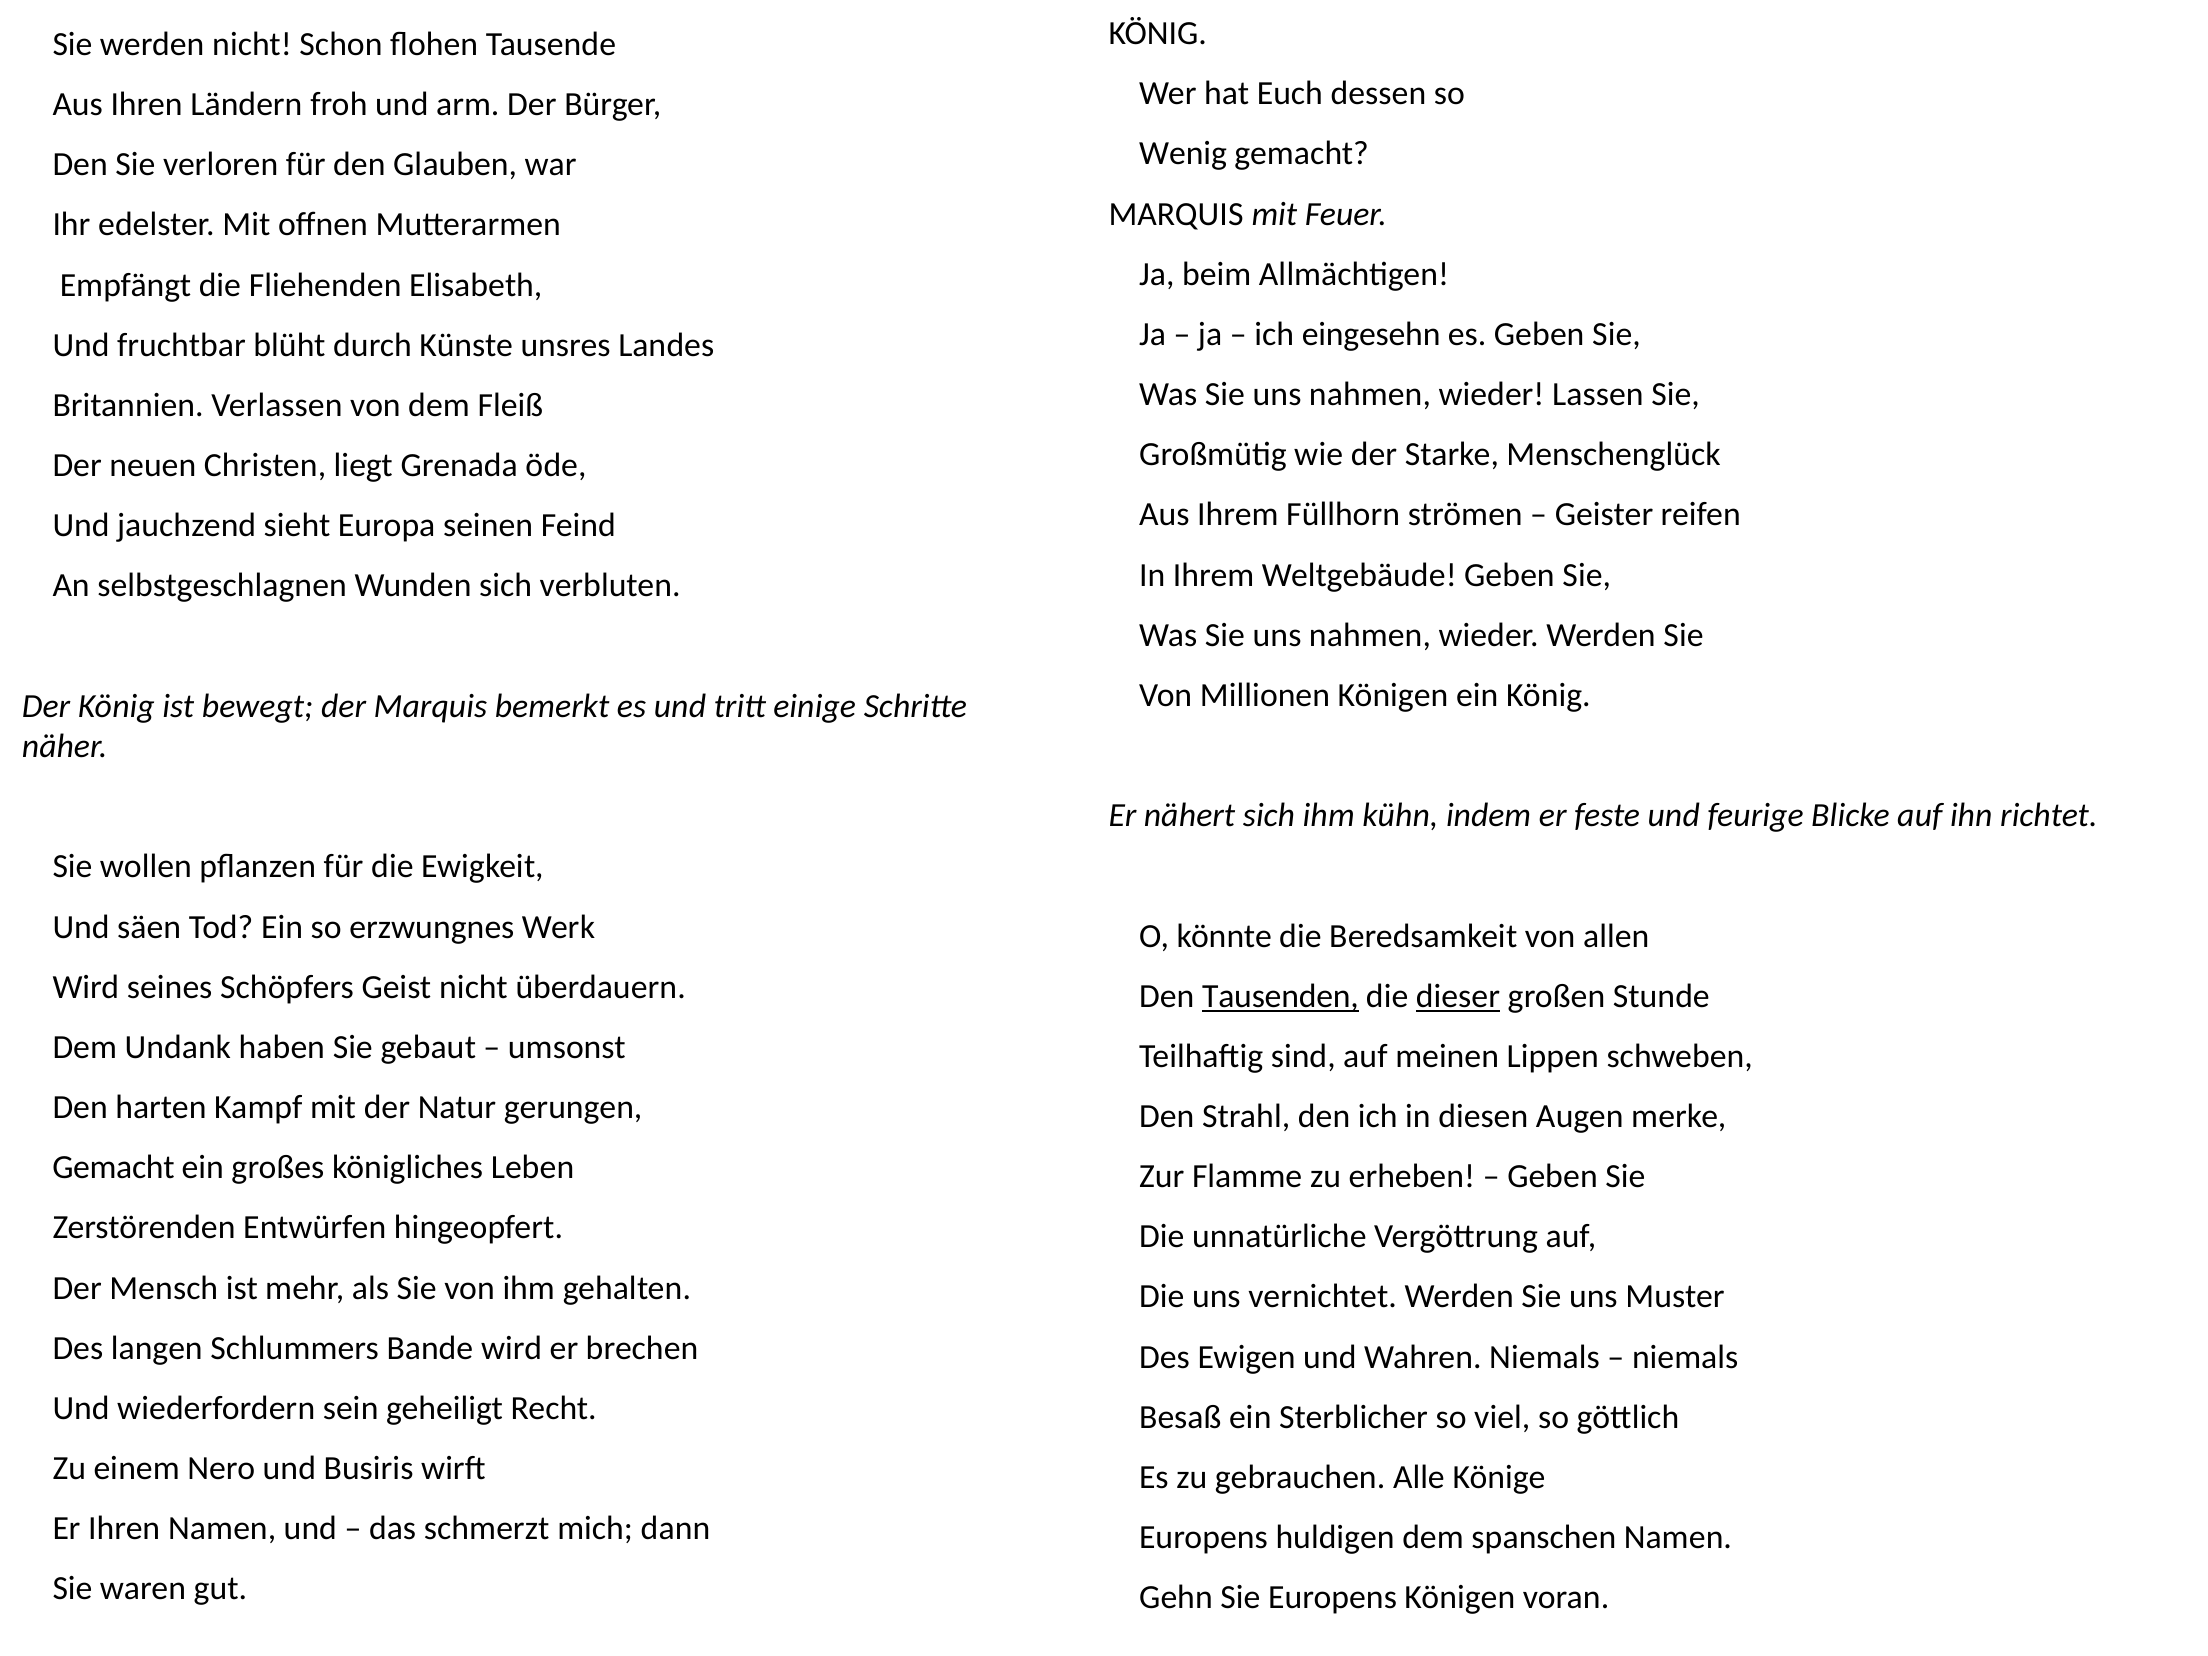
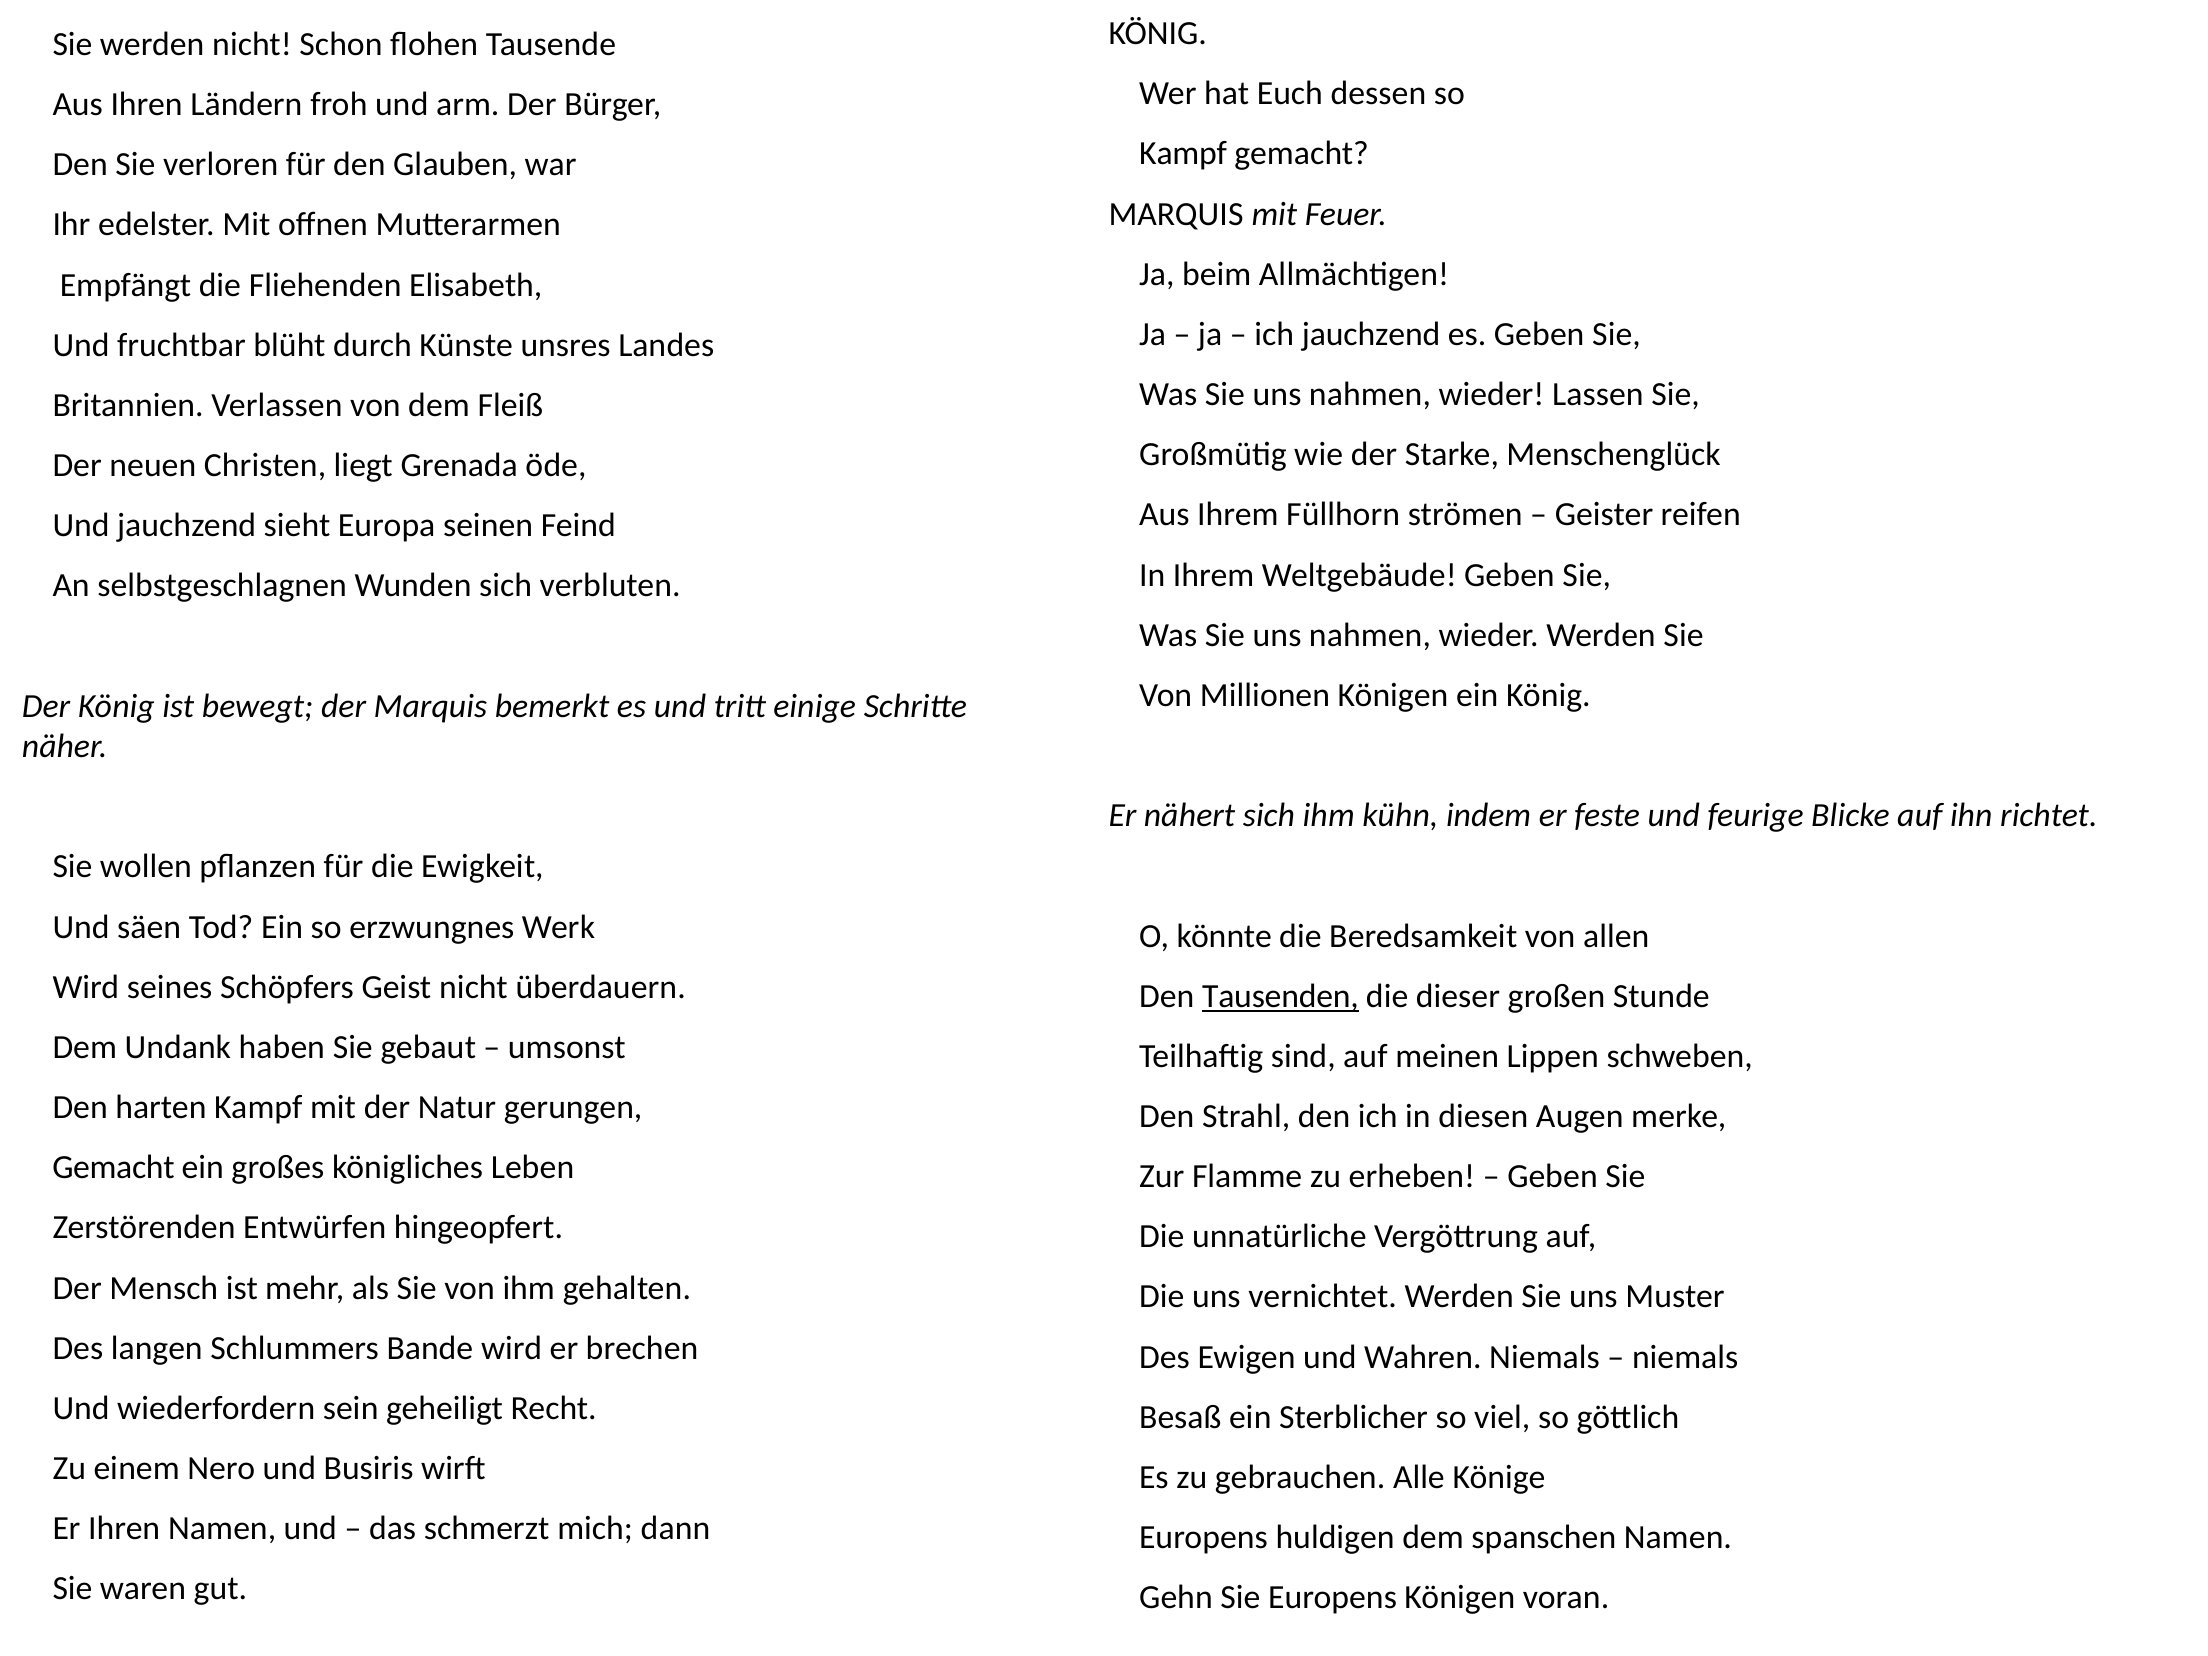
Wenig at (1183, 154): Wenig -> Kampf
ich eingesehn: eingesehn -> jauchzend
dieser underline: present -> none
